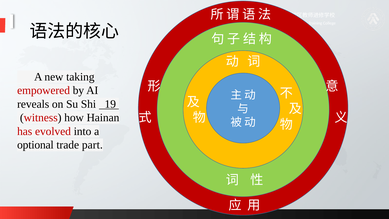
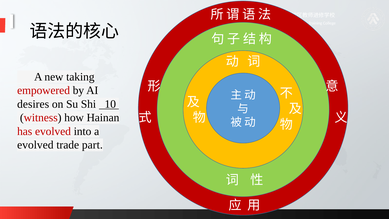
reveals: reveals -> desires
19: 19 -> 10
optional at (35, 145): optional -> evolved
